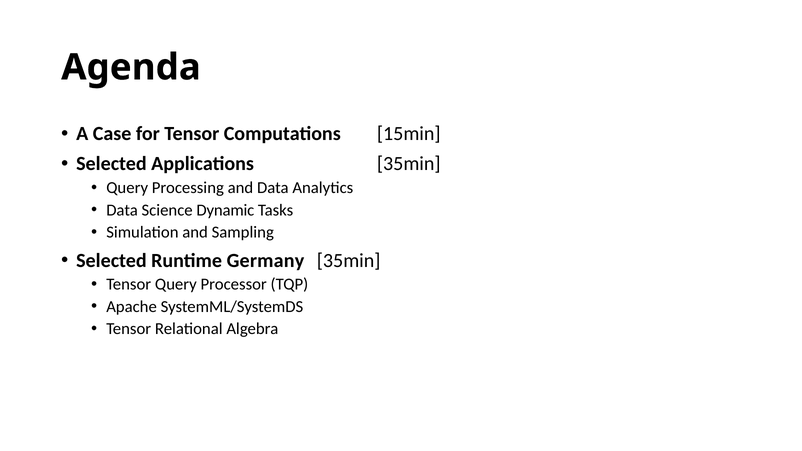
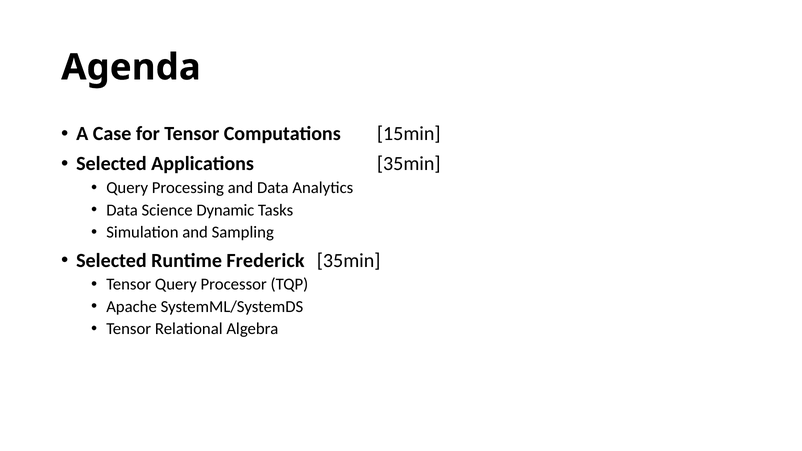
Germany: Germany -> Frederick
